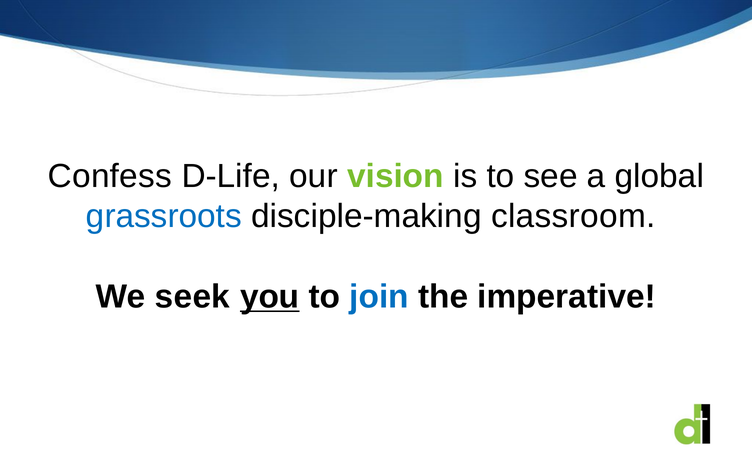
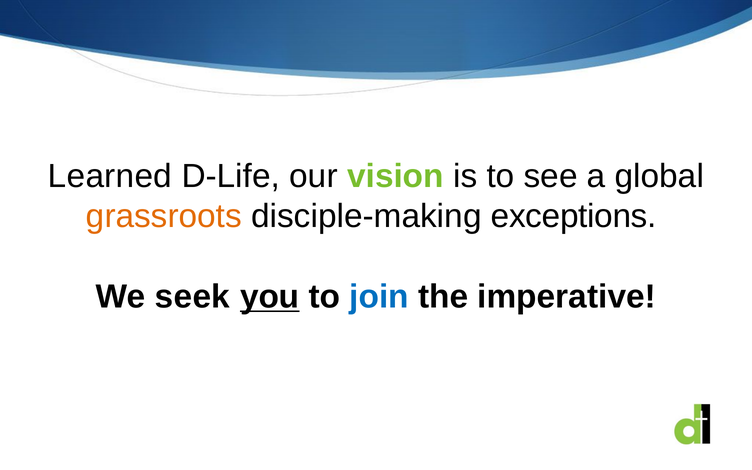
Confess: Confess -> Learned
grassroots colour: blue -> orange
classroom: classroom -> exceptions
